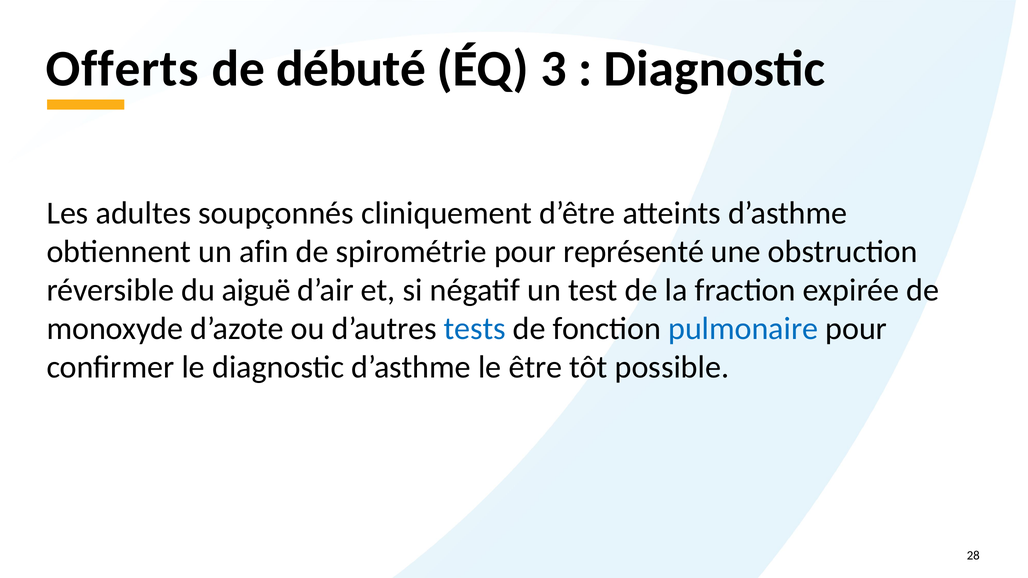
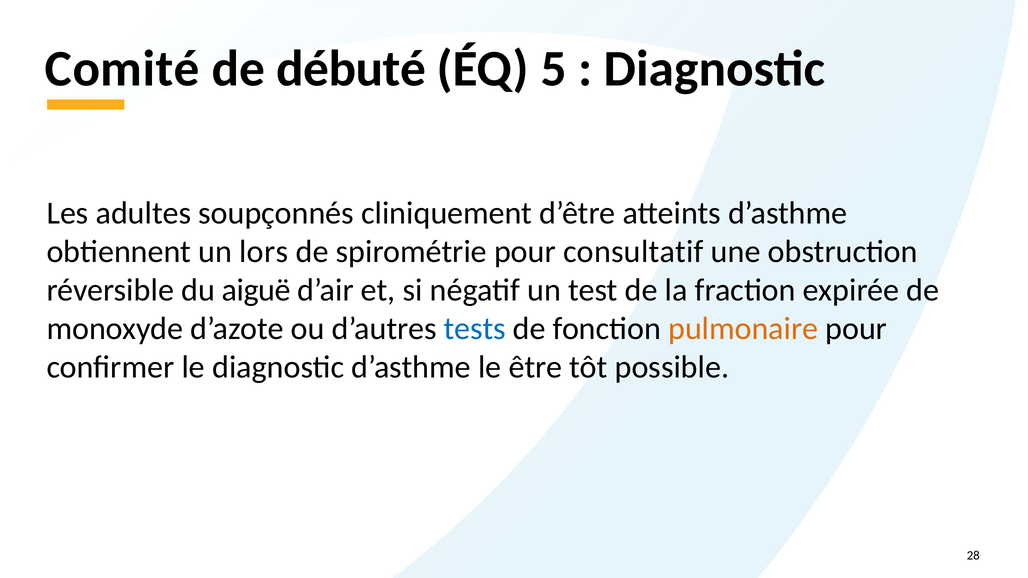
Offerts: Offerts -> Comité
3: 3 -> 5
afin: afin -> lors
représenté: représenté -> consultatif
pulmonaire colour: blue -> orange
